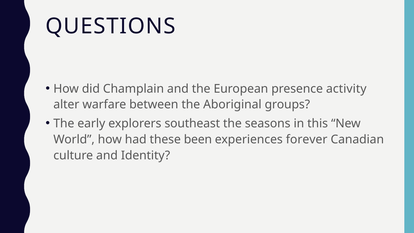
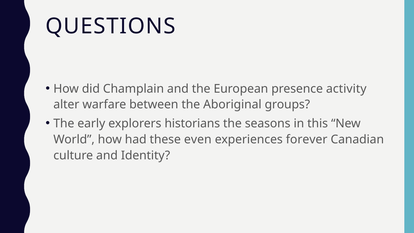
southeast: southeast -> historians
been: been -> even
